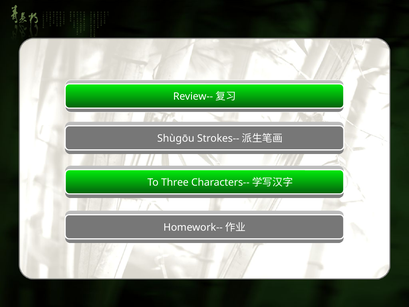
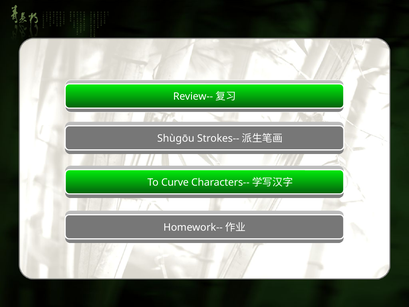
Three: Three -> Curve
